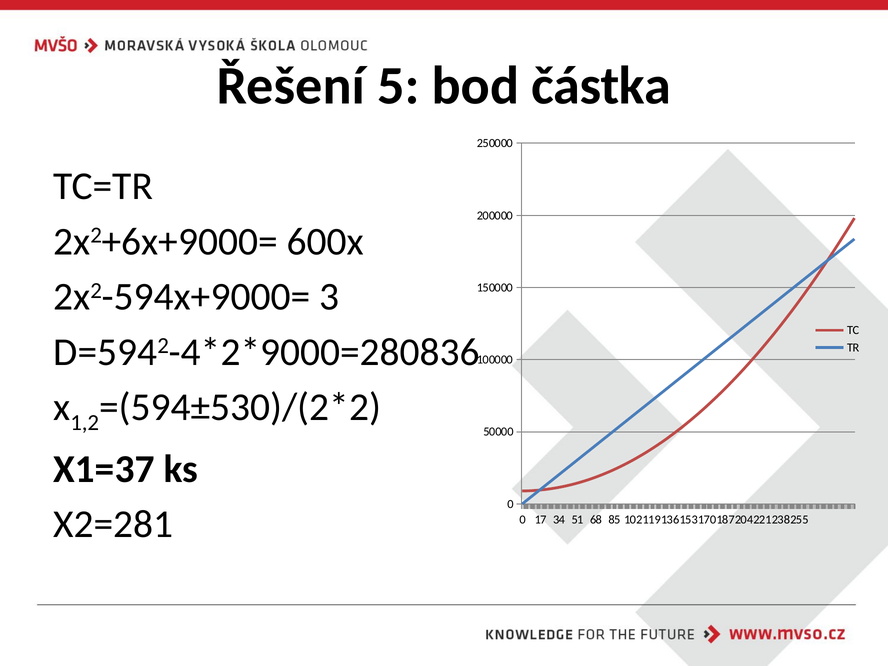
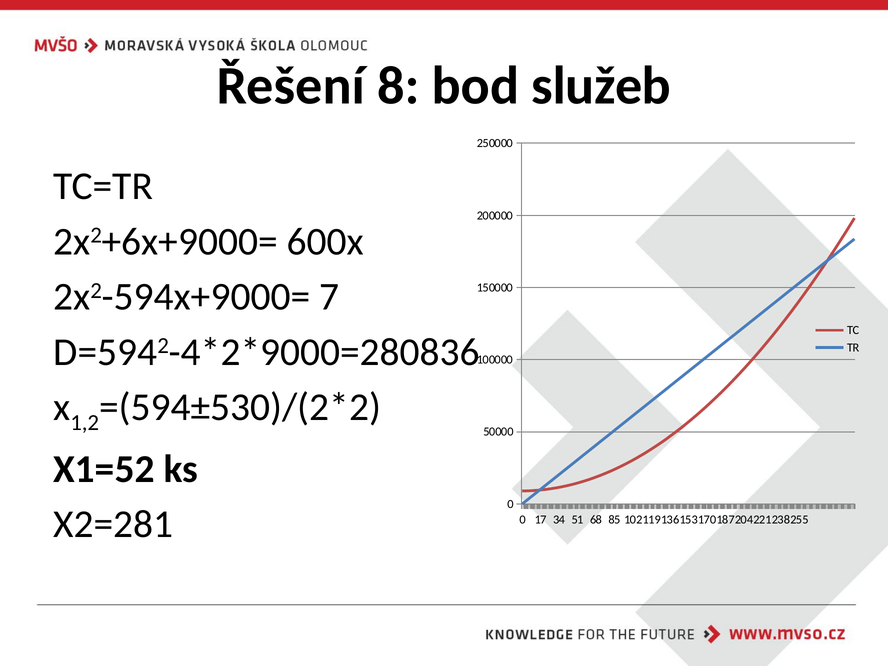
5: 5 -> 8
částka: částka -> služeb
3: 3 -> 7
X1=37: X1=37 -> X1=52
